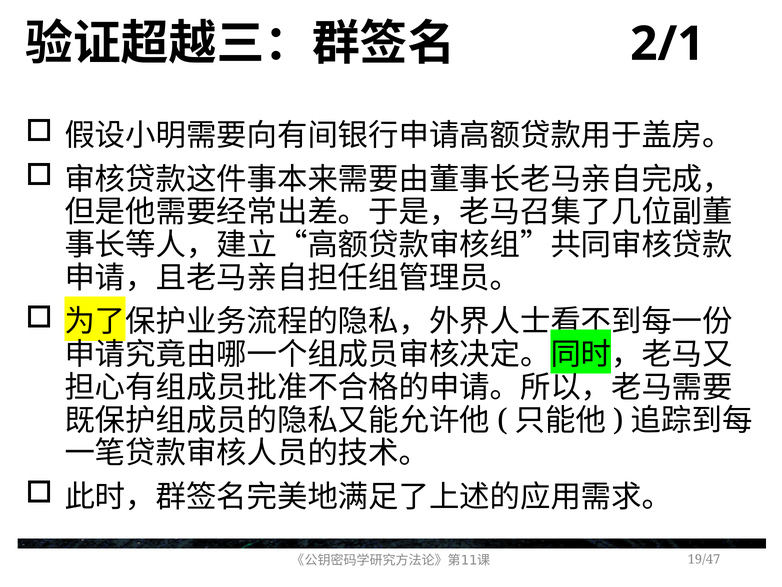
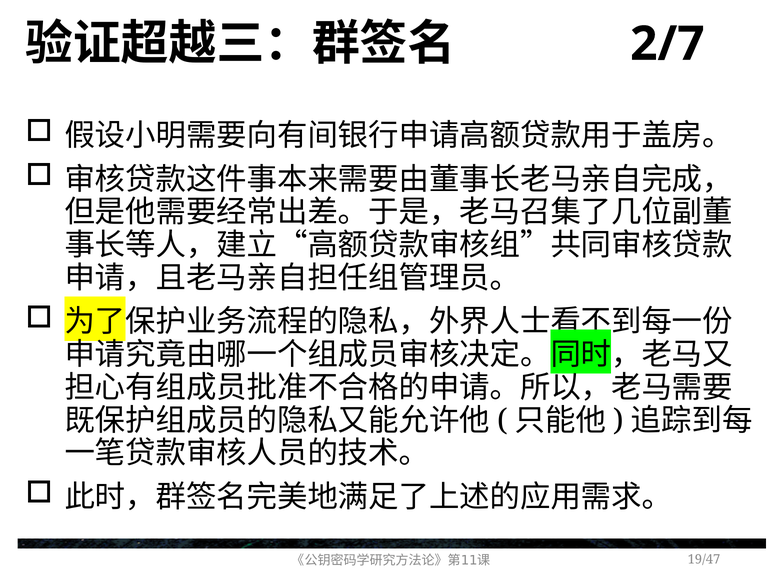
2/1: 2/1 -> 2/7
